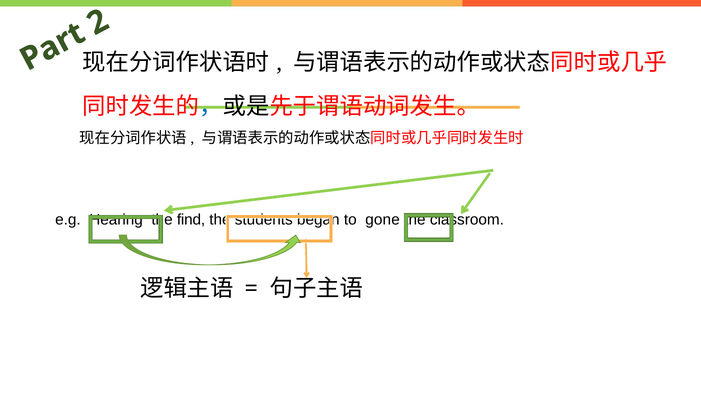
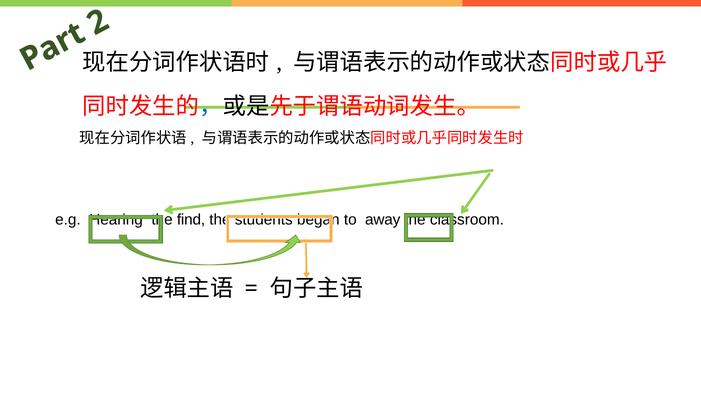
gone: gone -> away
